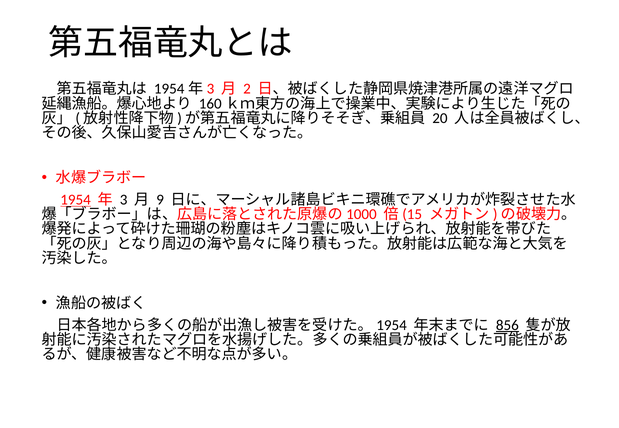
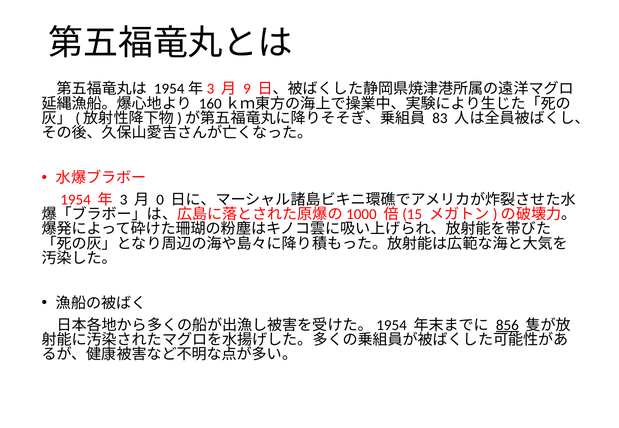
2: 2 -> 9
20: 20 -> 83
1954 underline: present -> none
9: 9 -> 0
